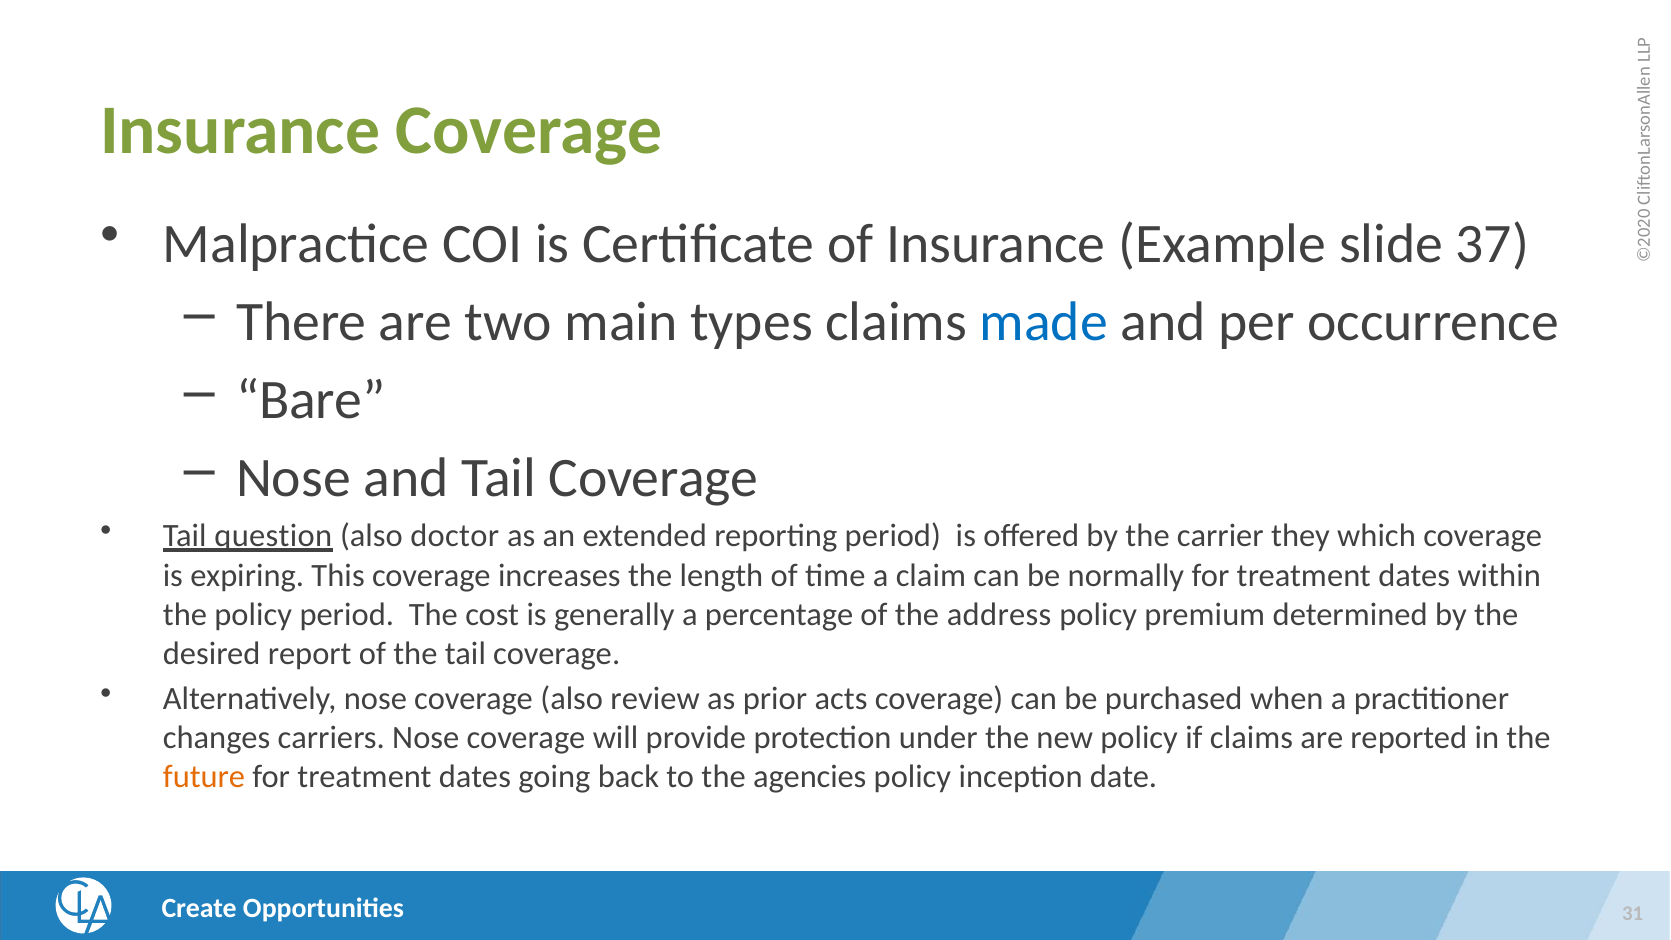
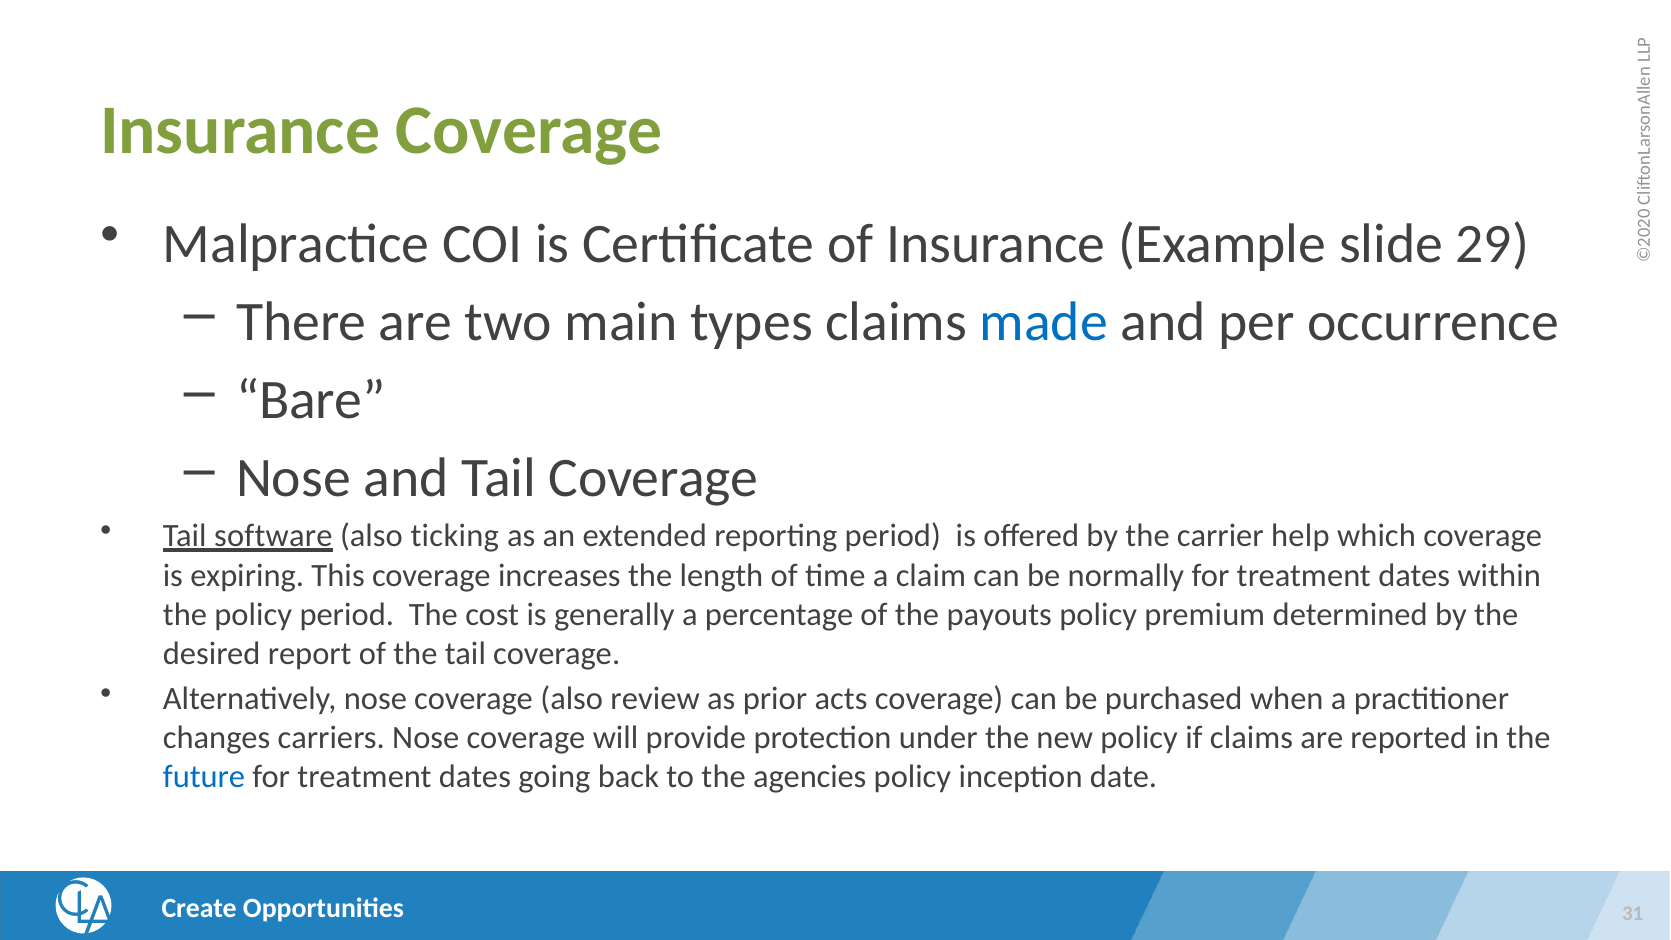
37: 37 -> 29
question: question -> software
doctor: doctor -> ticking
they: they -> help
address: address -> payouts
future colour: orange -> blue
